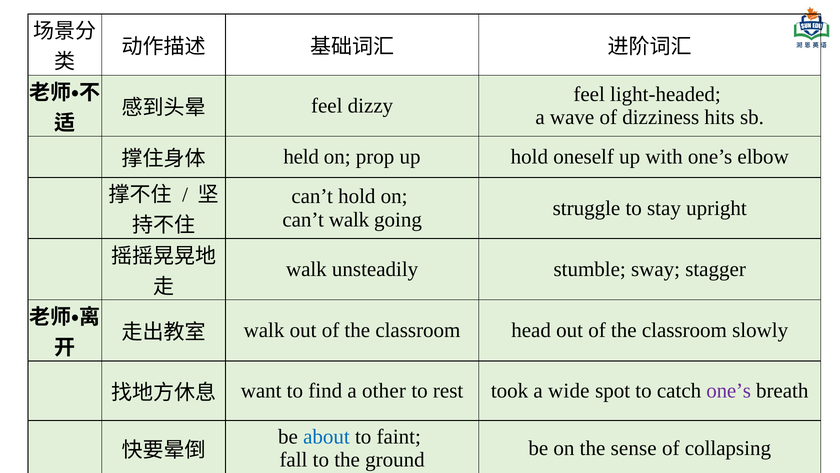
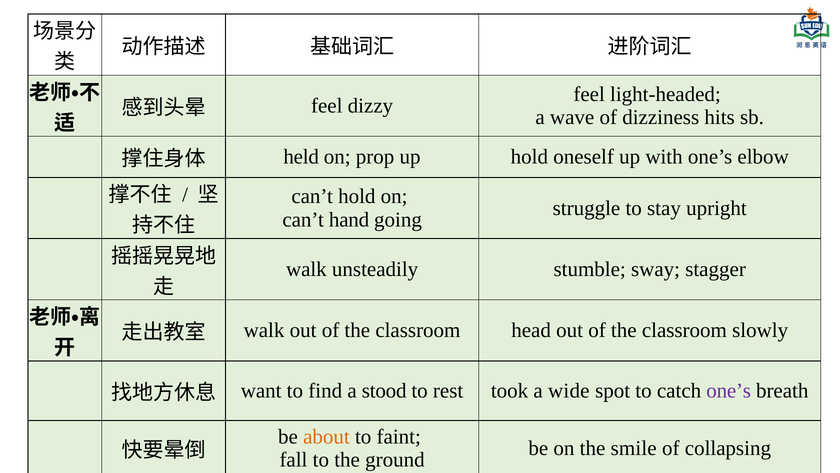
can’t walk: walk -> hand
other: other -> stood
about colour: blue -> orange
sense: sense -> smile
